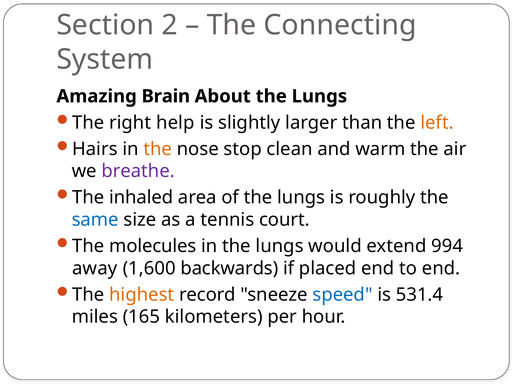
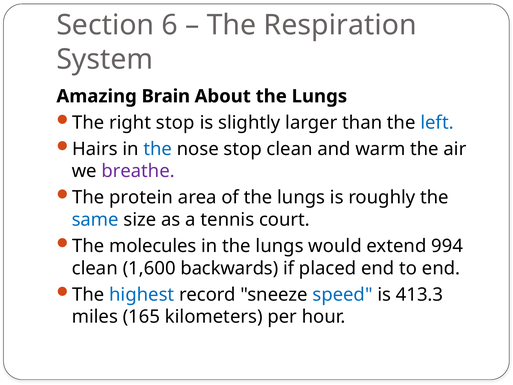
2: 2 -> 6
Connecting: Connecting -> Respiration
right help: help -> stop
left colour: orange -> blue
the at (158, 149) colour: orange -> blue
inhaled: inhaled -> protein
away at (95, 268): away -> clean
highest colour: orange -> blue
531.4: 531.4 -> 413.3
